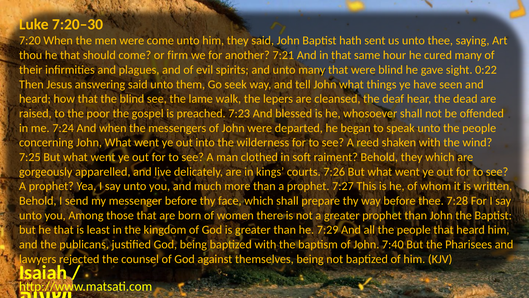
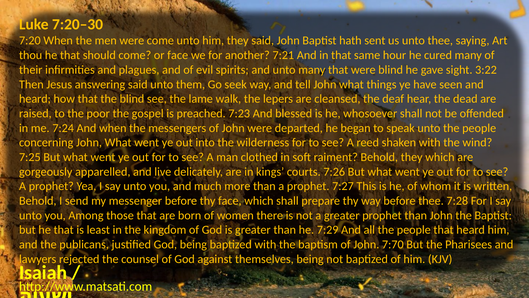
or firm: firm -> face
0:22: 0:22 -> 3:22
7:40: 7:40 -> 7:70
